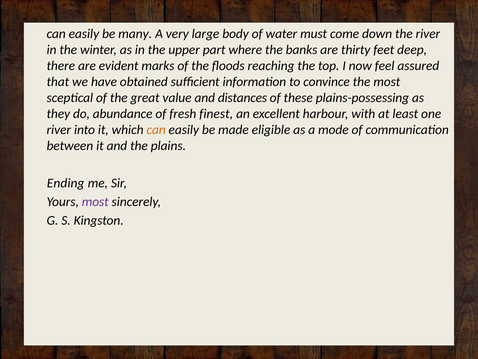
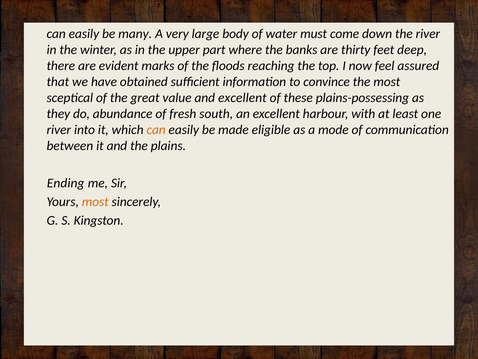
and distances: distances -> excellent
finest: finest -> south
most at (95, 201) colour: purple -> orange
